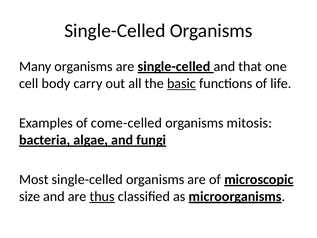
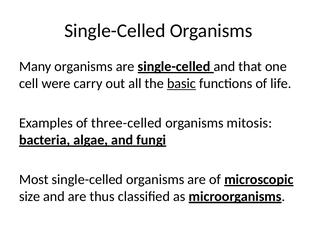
body: body -> were
come-celled: come-celled -> three-celled
thus underline: present -> none
